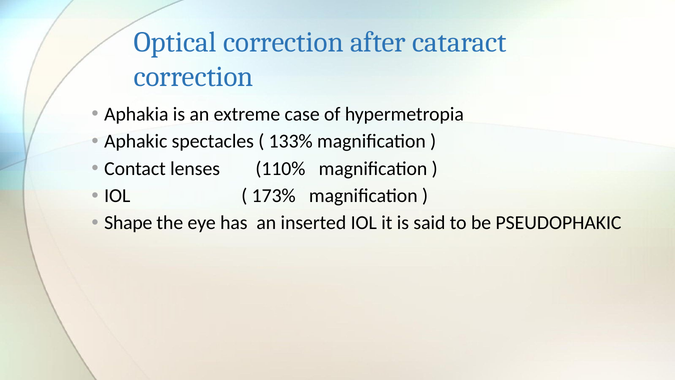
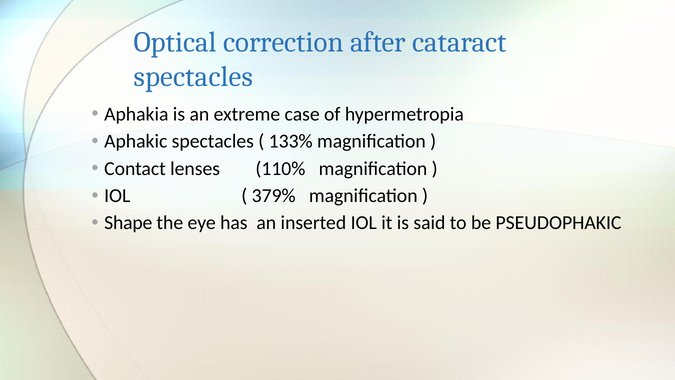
correction at (194, 77): correction -> spectacles
173%: 173% -> 379%
